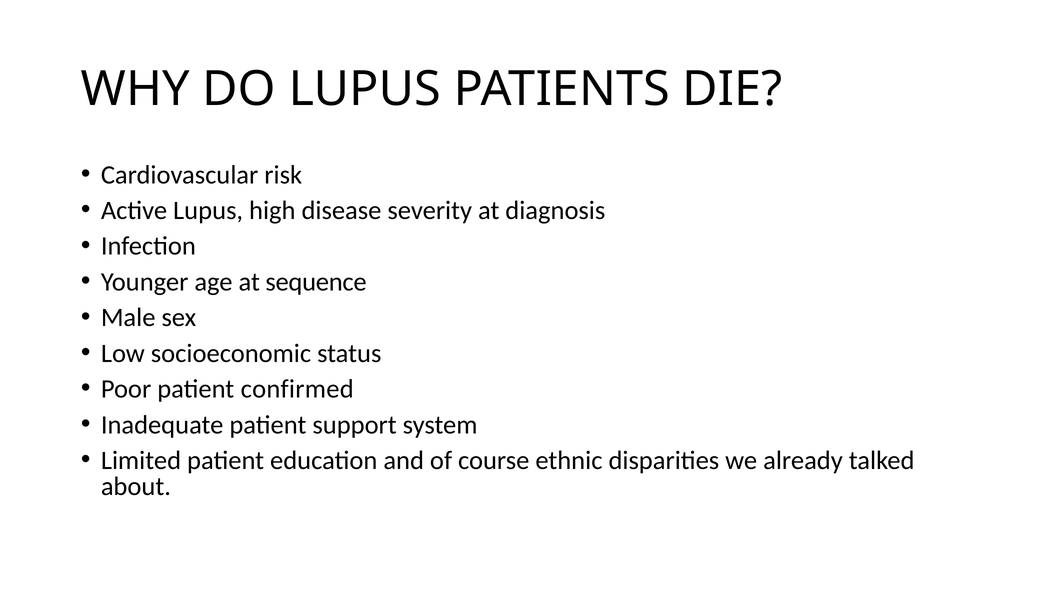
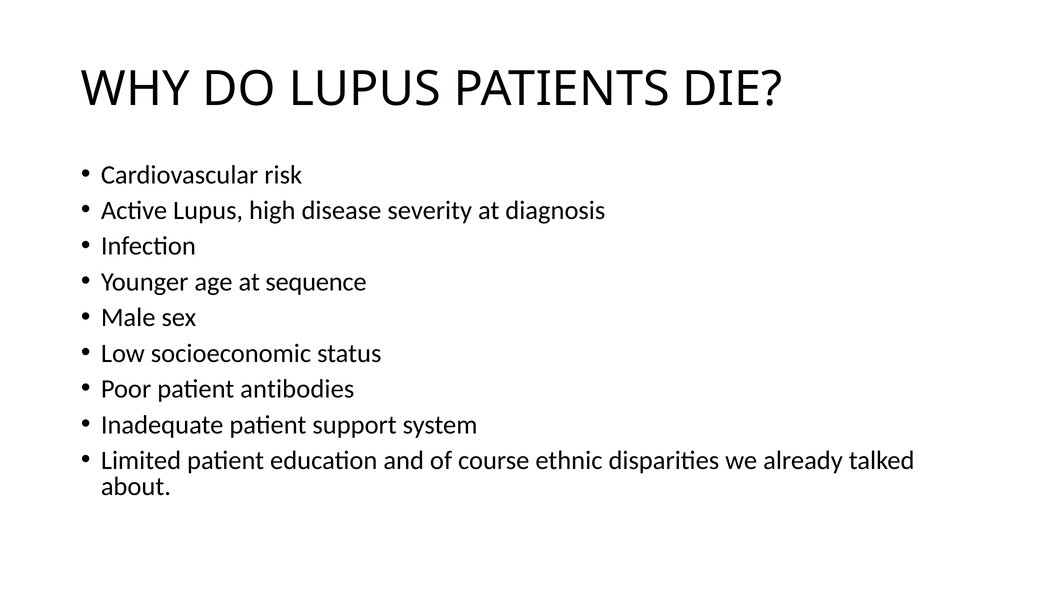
confirmed: confirmed -> antibodies
